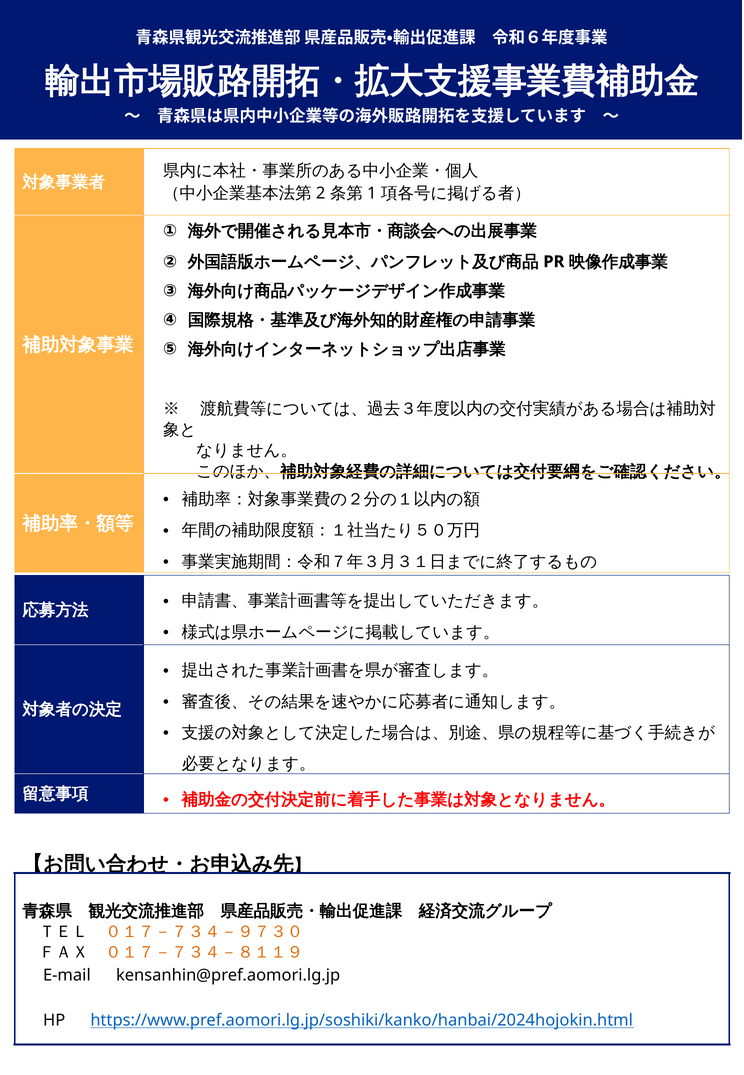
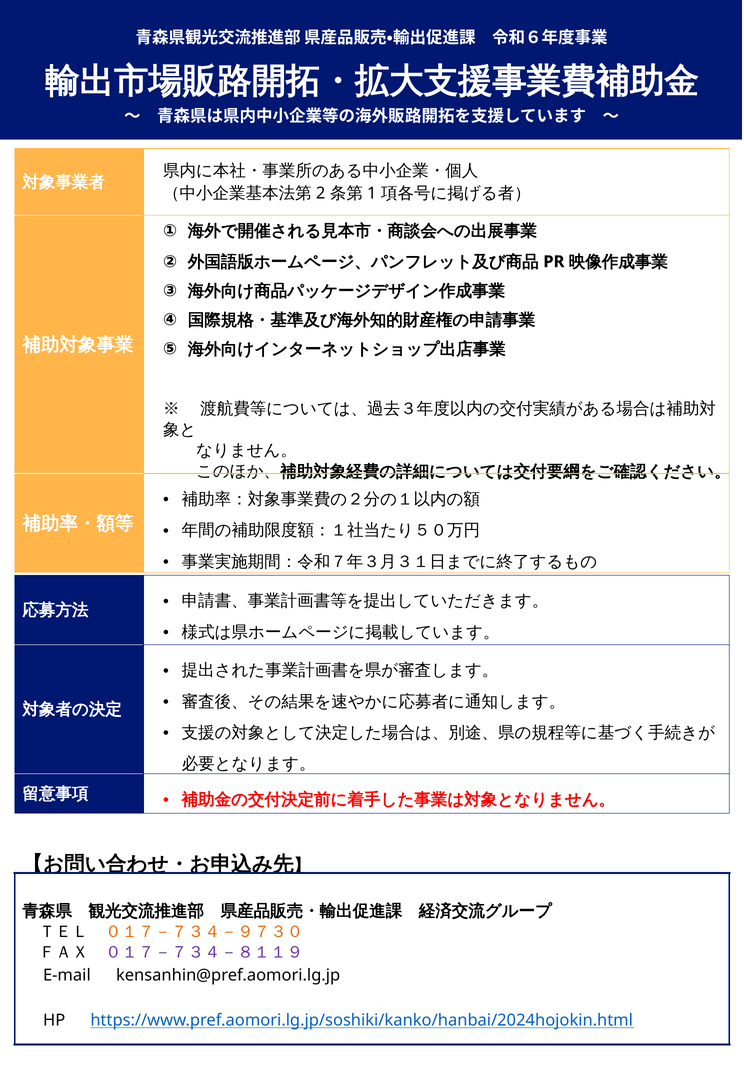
０１７－７３４－８１１９ colour: orange -> purple
